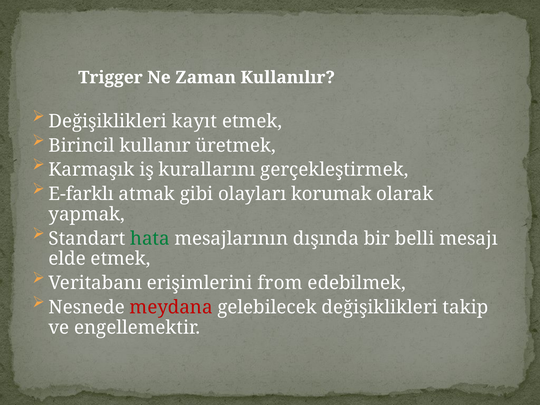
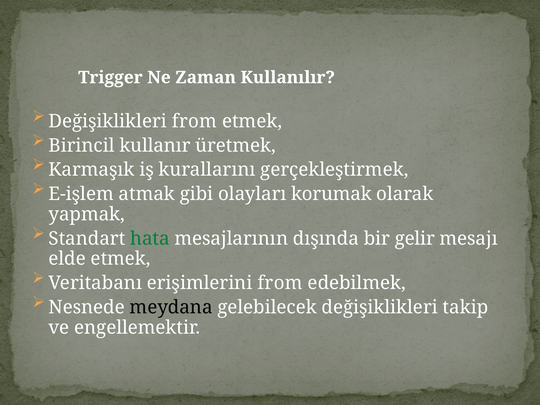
Değişiklikleri kayıt: kayıt -> from
E-farklı: E-farklı -> E-işlem
belli: belli -> gelir
meydana colour: red -> black
